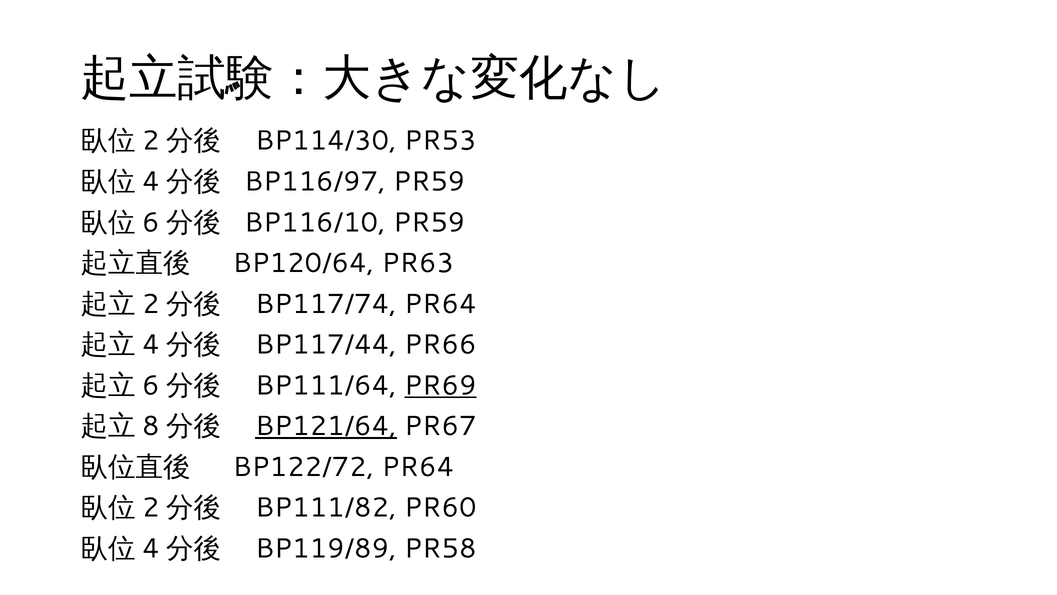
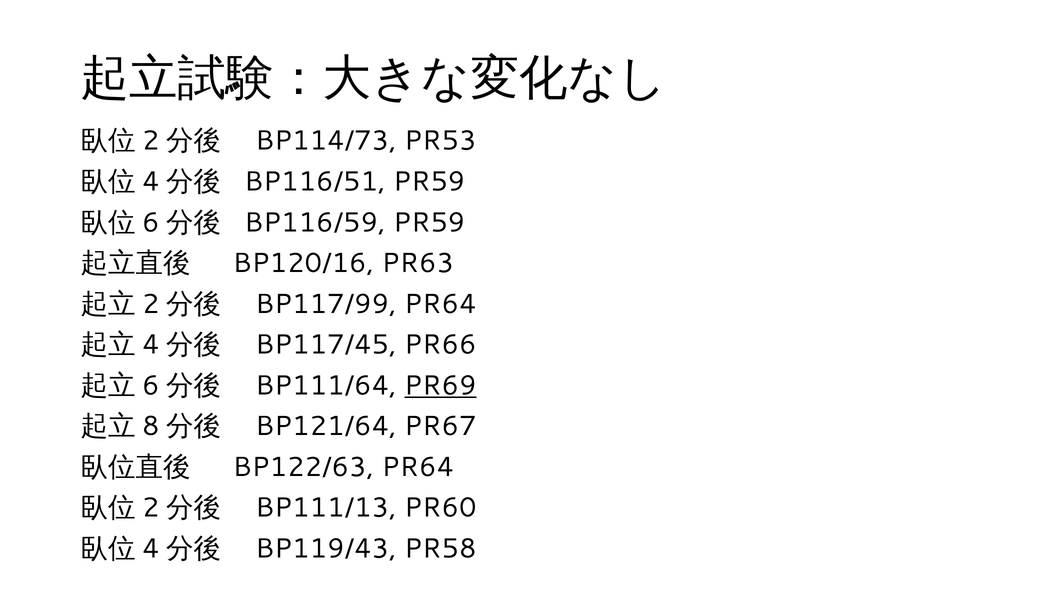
BP114/30: BP114/30 -> BP114/73
BP116/97: BP116/97 -> BP116/51
BP116/10: BP116/10 -> BP116/59
BP120/64: BP120/64 -> BP120/16
BP117/74: BP117/74 -> BP117/99
BP117/44: BP117/44 -> BP117/45
BP121/64 underline: present -> none
BP122/72: BP122/72 -> BP122/63
BP111/82: BP111/82 -> BP111/13
BP119/89: BP119/89 -> BP119/43
